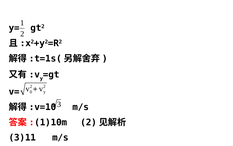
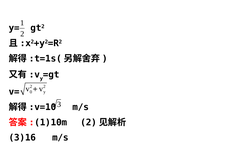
3)11: 3)11 -> 3)16
